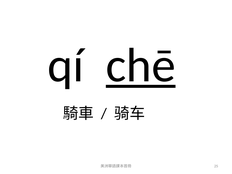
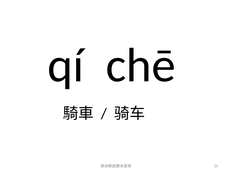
chē underline: present -> none
